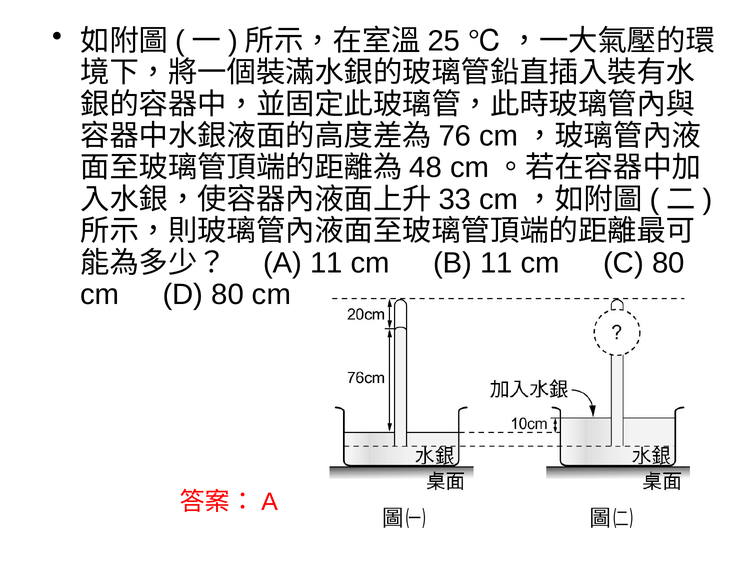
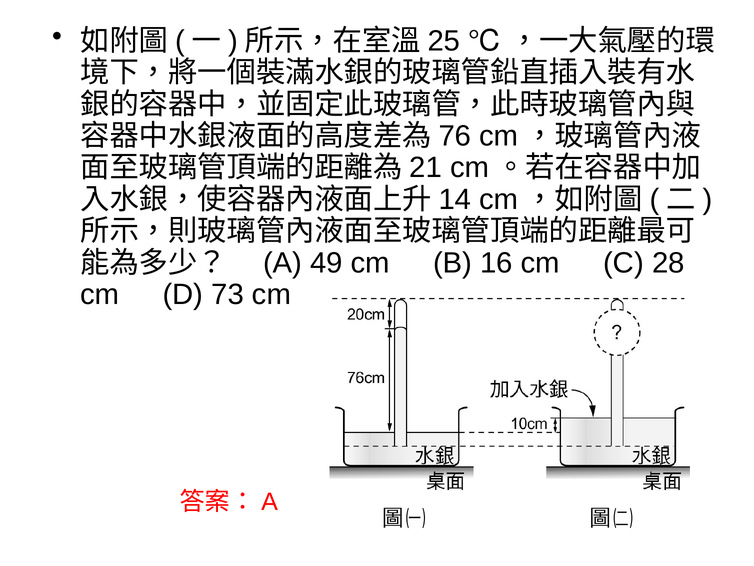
48: 48 -> 21
33: 33 -> 14
A 11: 11 -> 49
B 11: 11 -> 16
C 80: 80 -> 28
D 80: 80 -> 73
